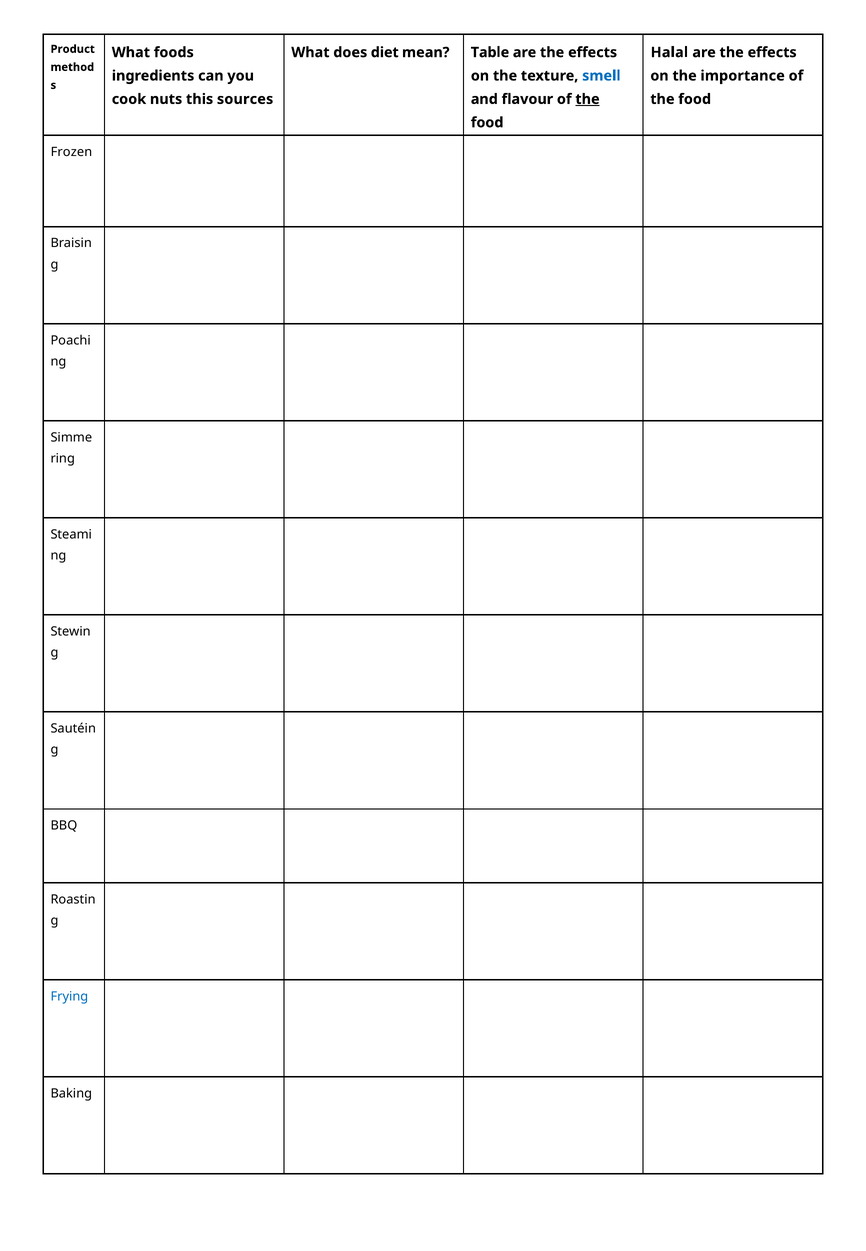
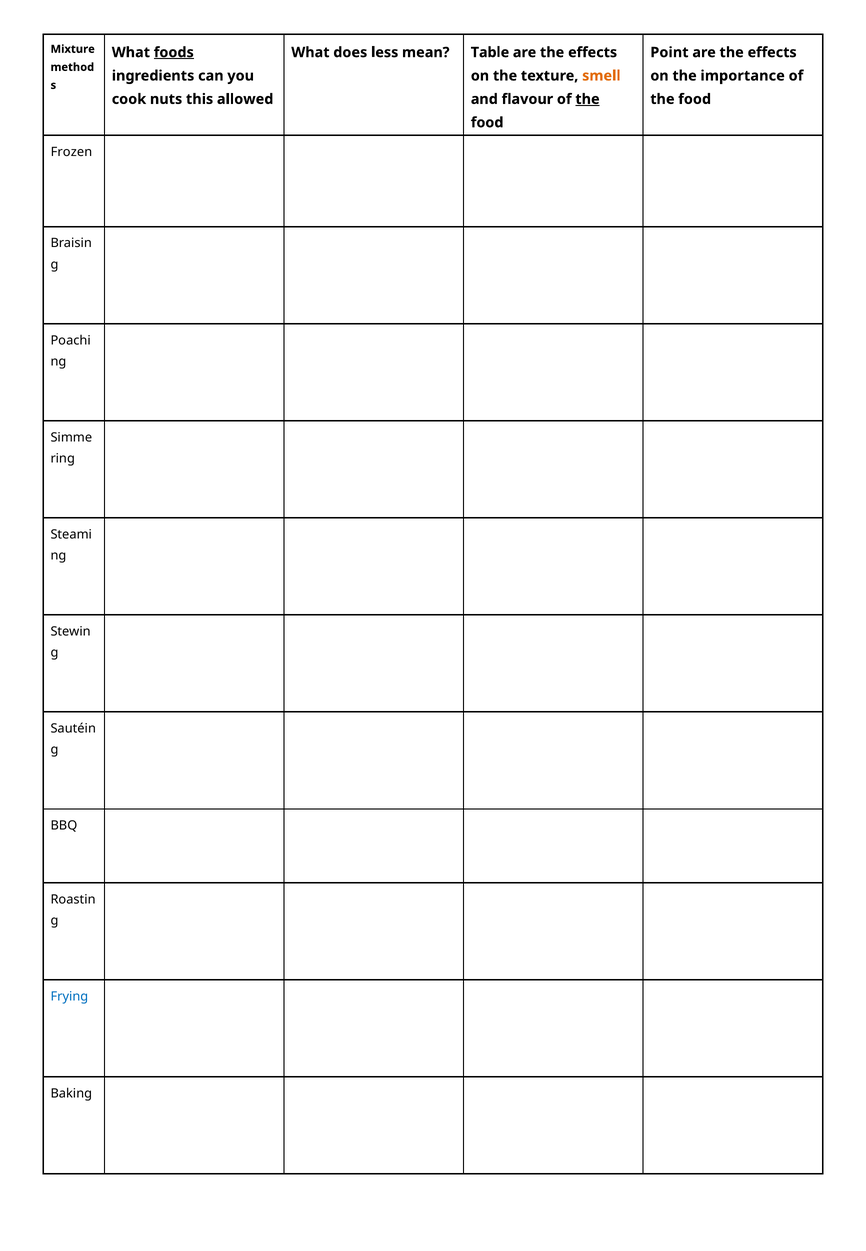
Product: Product -> Mixture
foods underline: none -> present
diet: diet -> less
Halal: Halal -> Point
smell colour: blue -> orange
sources: sources -> allowed
